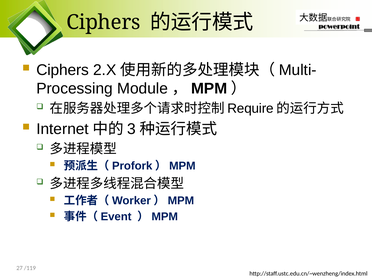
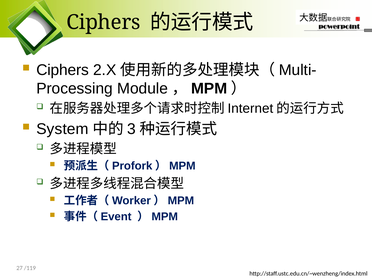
Require: Require -> Internet
Internet: Internet -> System
